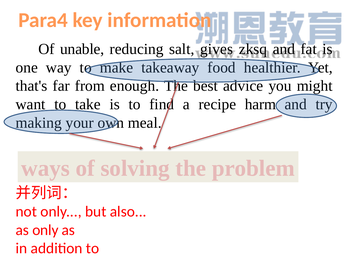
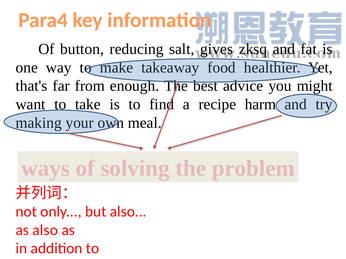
unable: unable -> button
as only: only -> also
